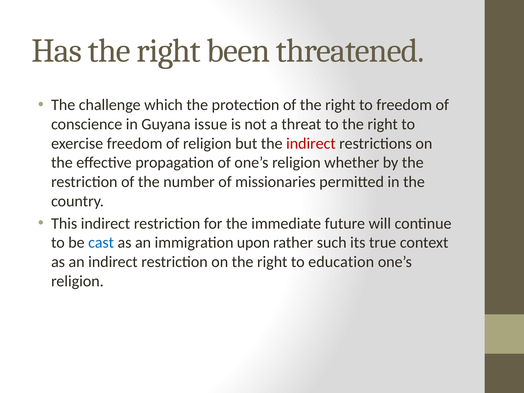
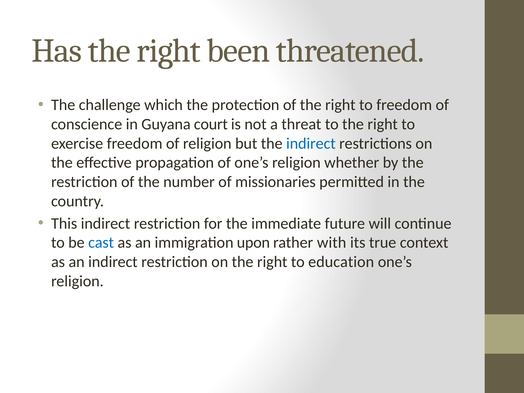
issue: issue -> court
indirect at (311, 143) colour: red -> blue
such: such -> with
